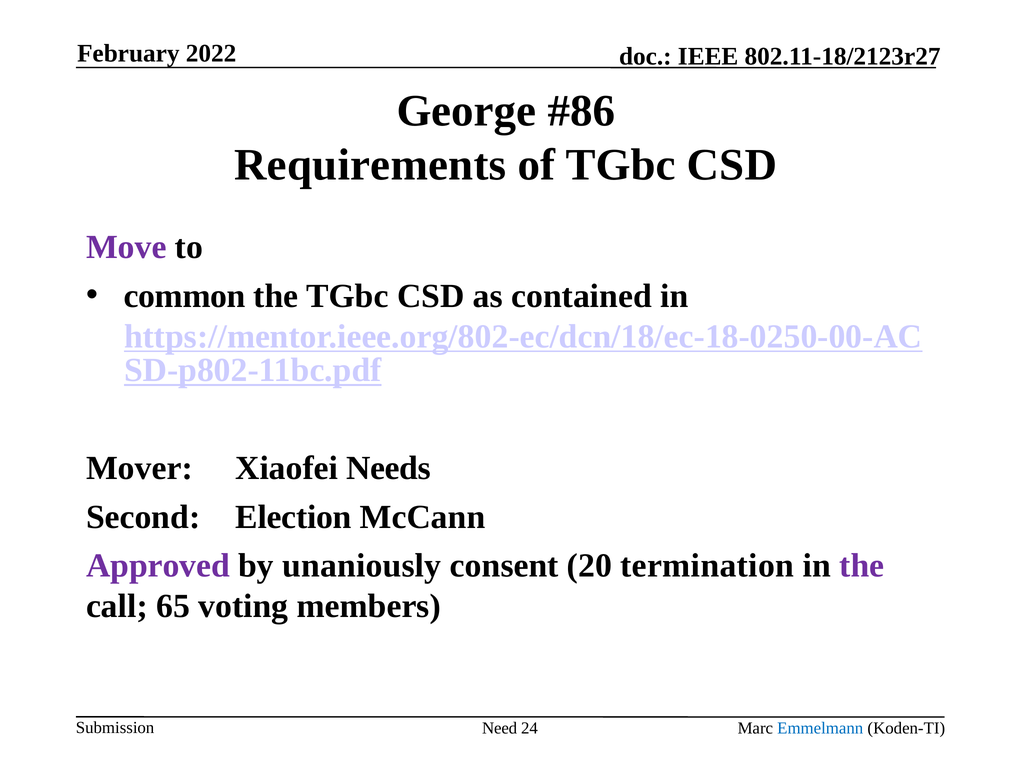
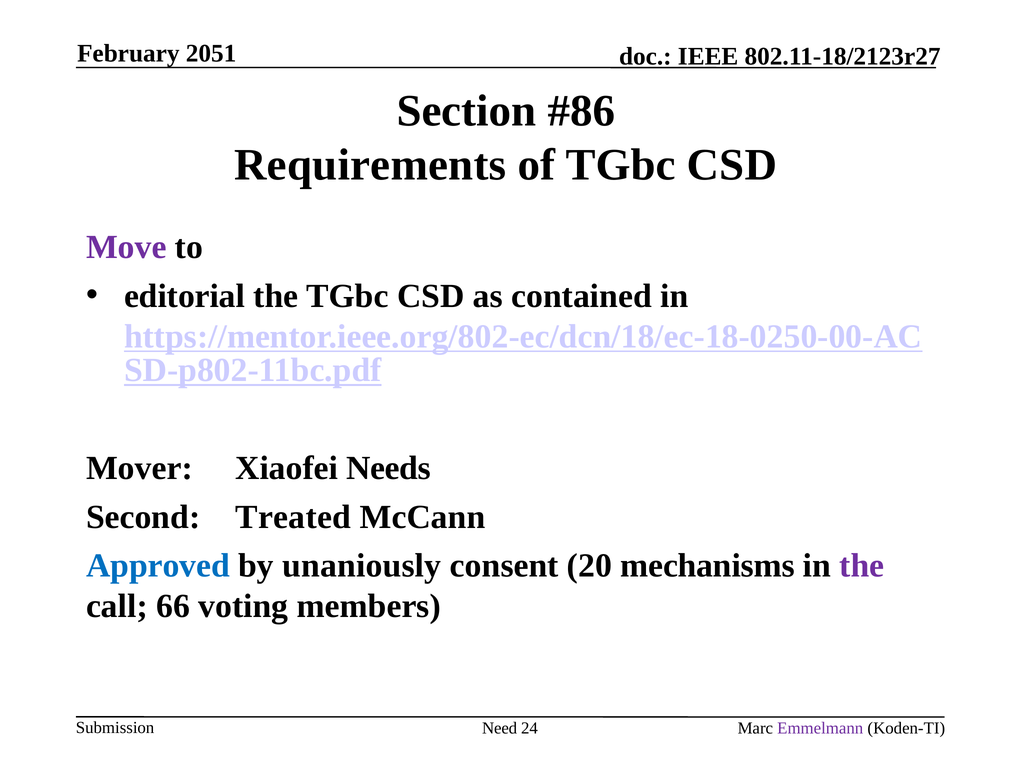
2022: 2022 -> 2051
George: George -> Section
common: common -> editorial
Election: Election -> Treated
Approved colour: purple -> blue
termination: termination -> mechanisms
65: 65 -> 66
Emmelmann colour: blue -> purple
